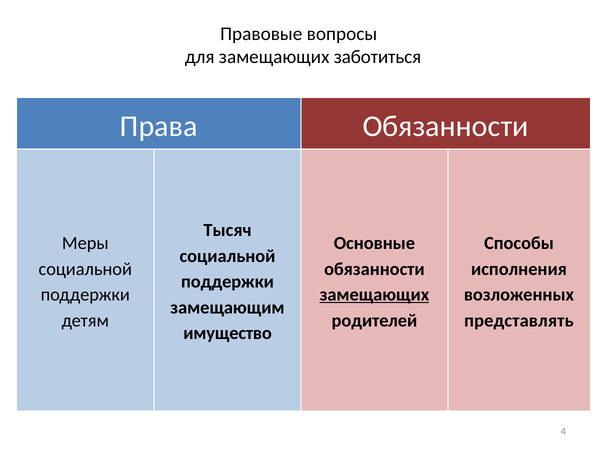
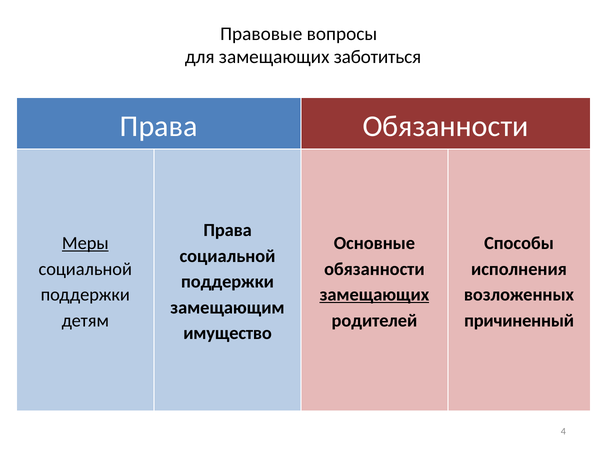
Тысяч at (227, 230): Тысяч -> Права
Меры underline: none -> present
представлять: представлять -> причиненный
